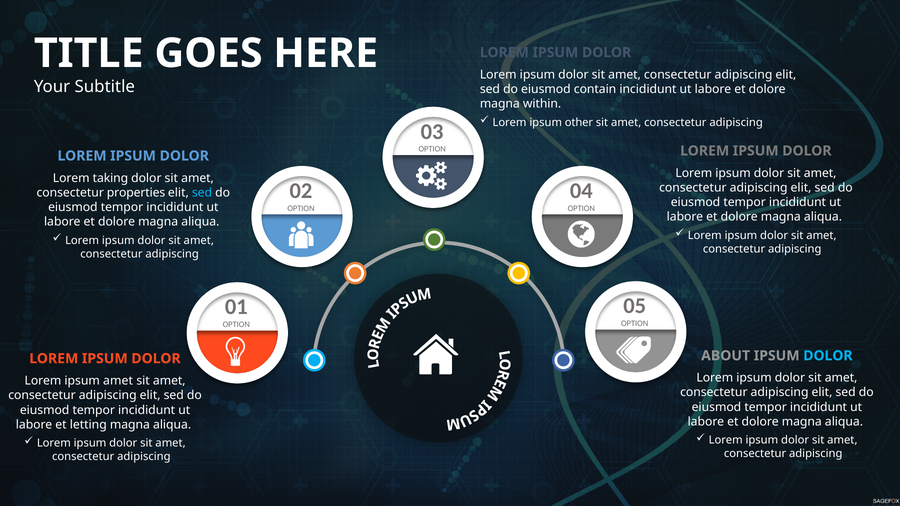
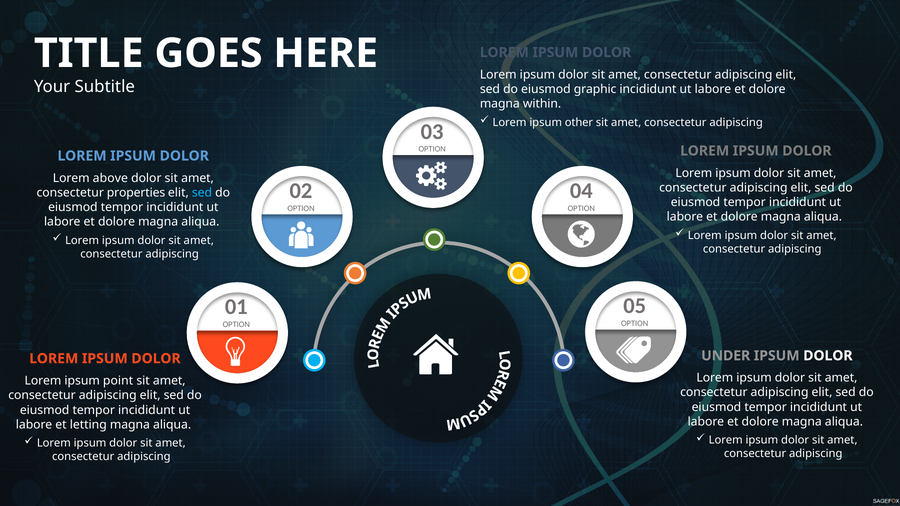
contain: contain -> graphic
taking: taking -> above
ABOUT: ABOUT -> UNDER
DOLOR at (828, 356) colour: light blue -> white
ipsum amet: amet -> point
